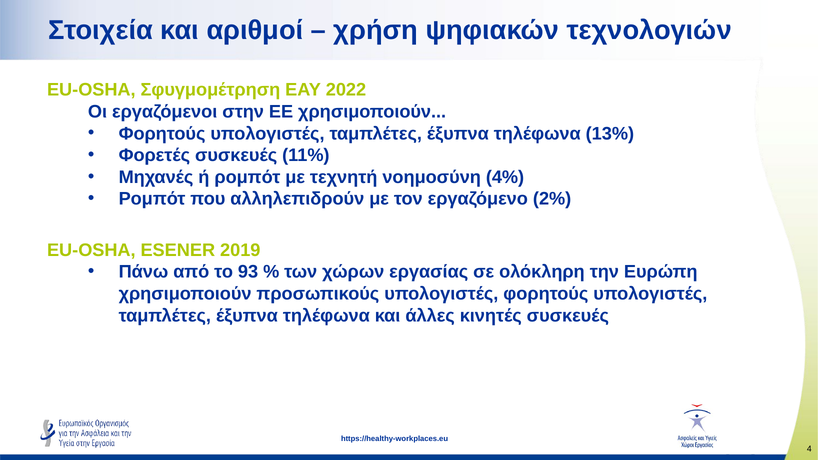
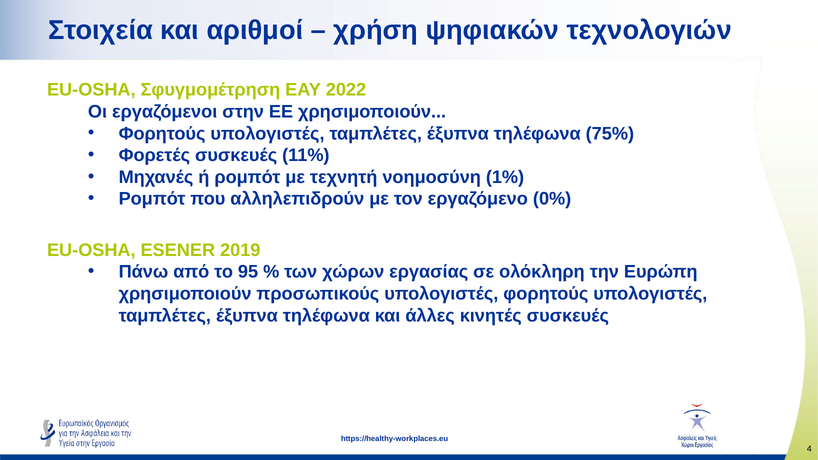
13%: 13% -> 75%
4%: 4% -> 1%
2%: 2% -> 0%
93: 93 -> 95
